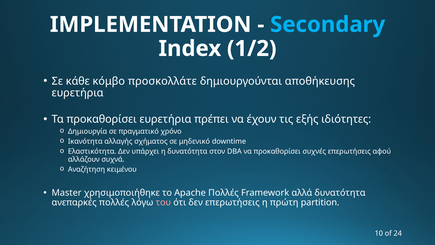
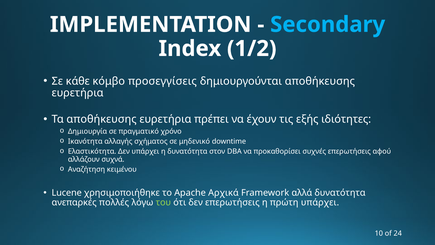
προσκολλάτε: προσκολλάτε -> προσεγγίσεις
Τα προκαθορίσει: προκαθορίσει -> αποθήκευσης
Master: Master -> Lucene
Apache Πολλές: Πολλές -> Αρχικά
του colour: pink -> light green
πρώτη partition: partition -> υπάρχει
